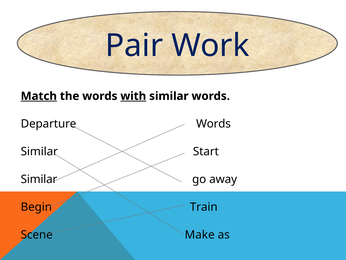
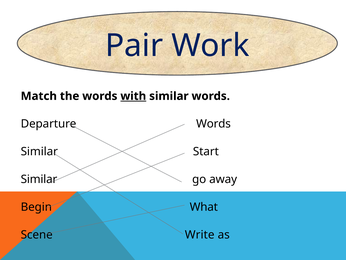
Match underline: present -> none
Train: Train -> What
Make: Make -> Write
